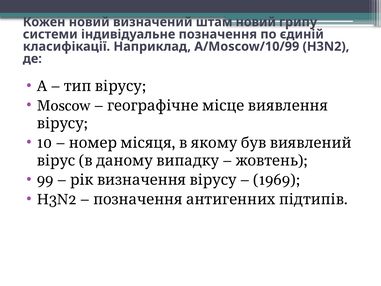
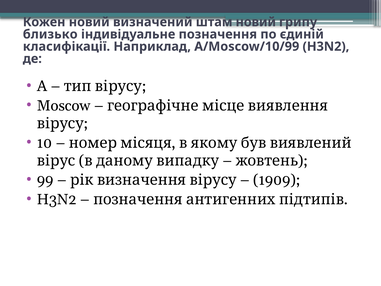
системи: системи -> близько
1969: 1969 -> 1909
